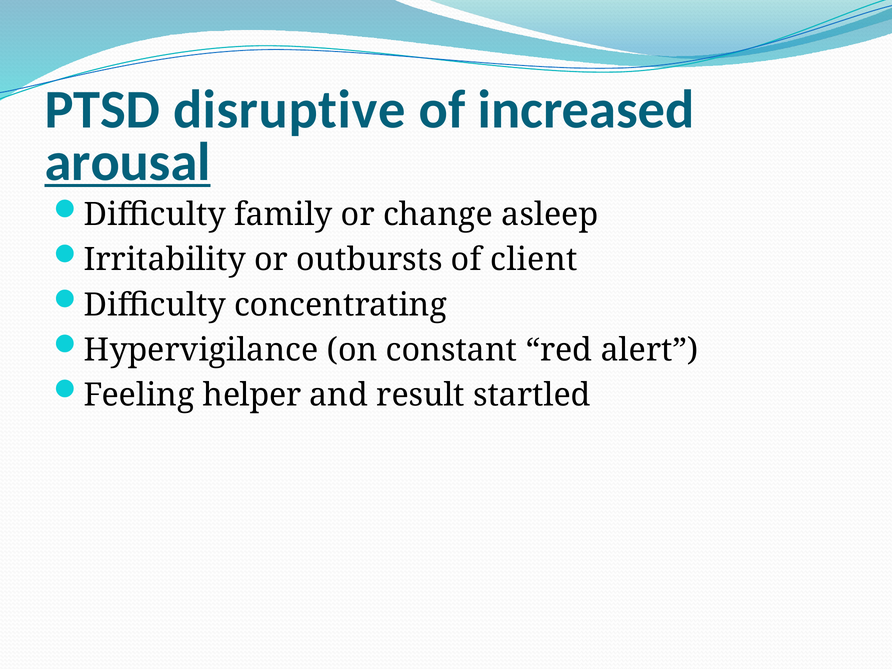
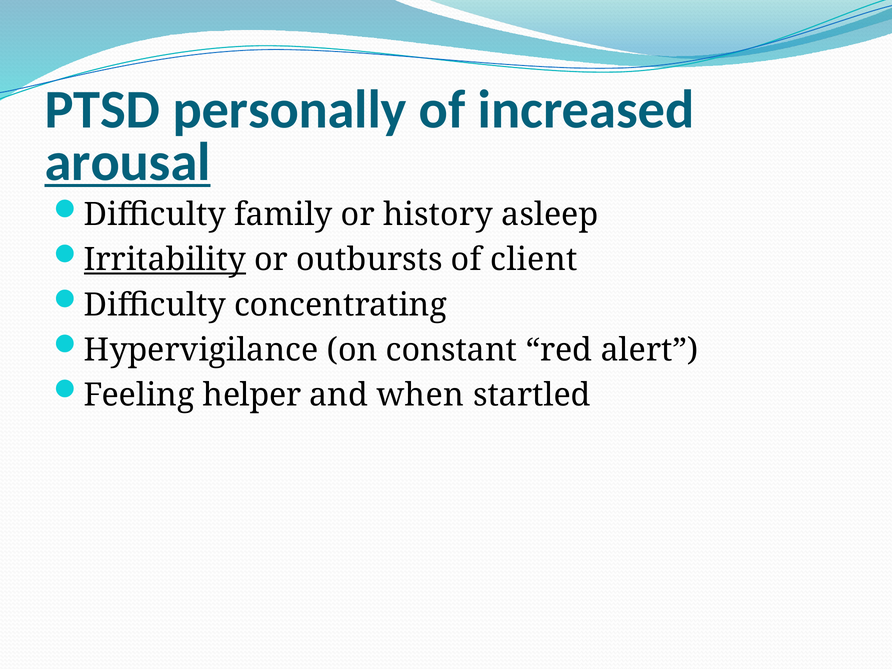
disruptive: disruptive -> personally
change: change -> history
Irritability underline: none -> present
result: result -> when
